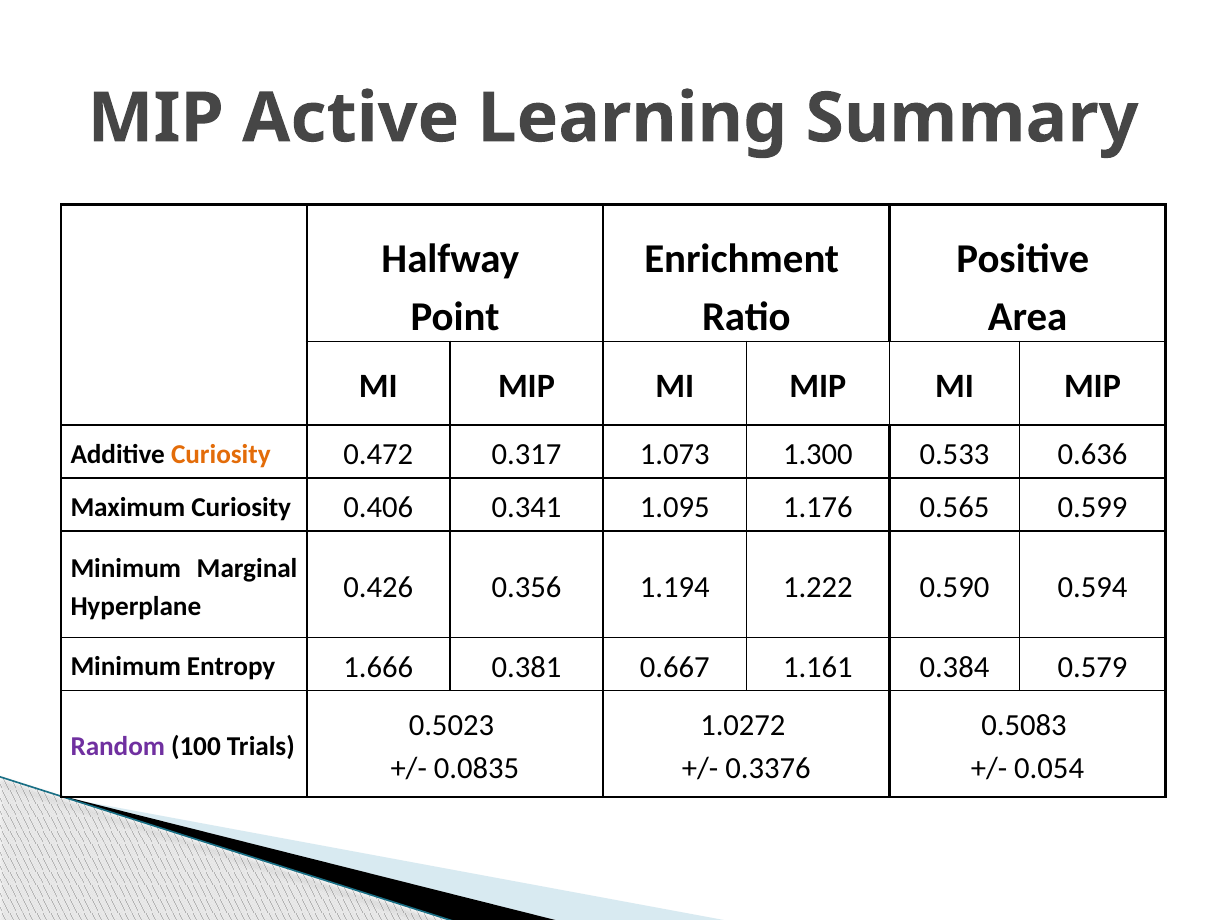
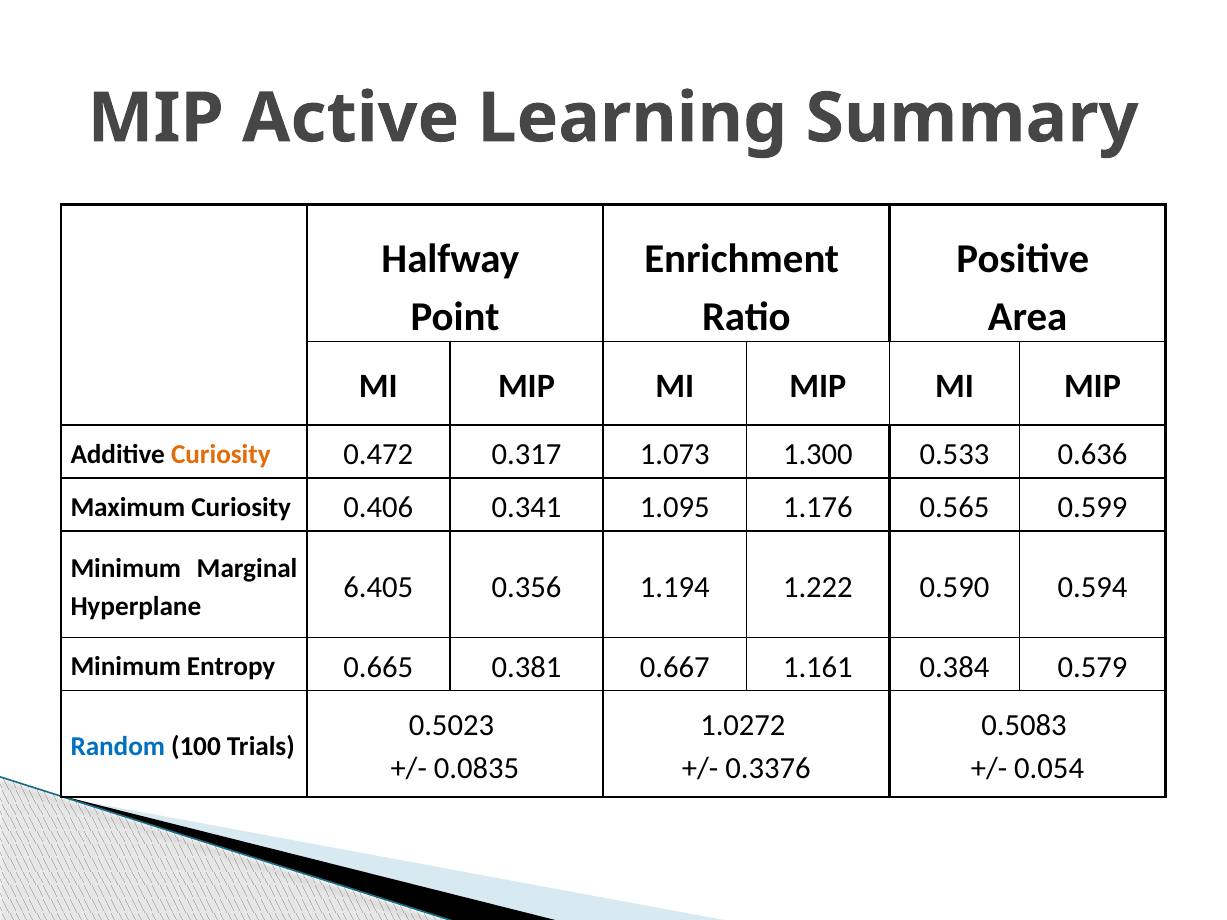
0.426: 0.426 -> 6.405
1.666: 1.666 -> 0.665
Random colour: purple -> blue
